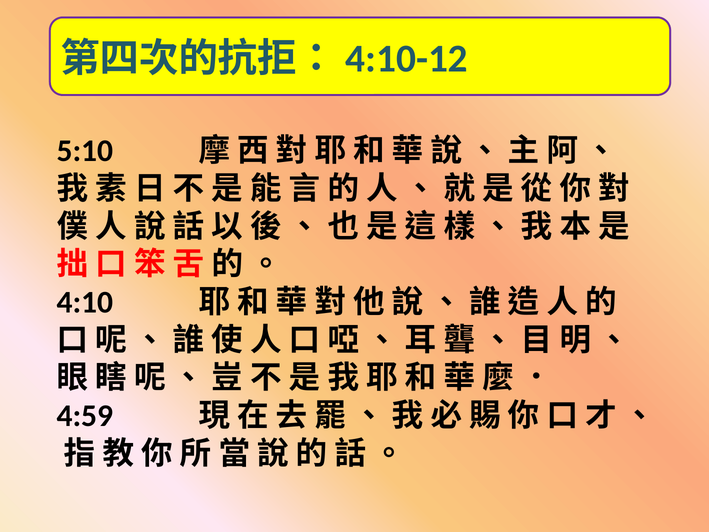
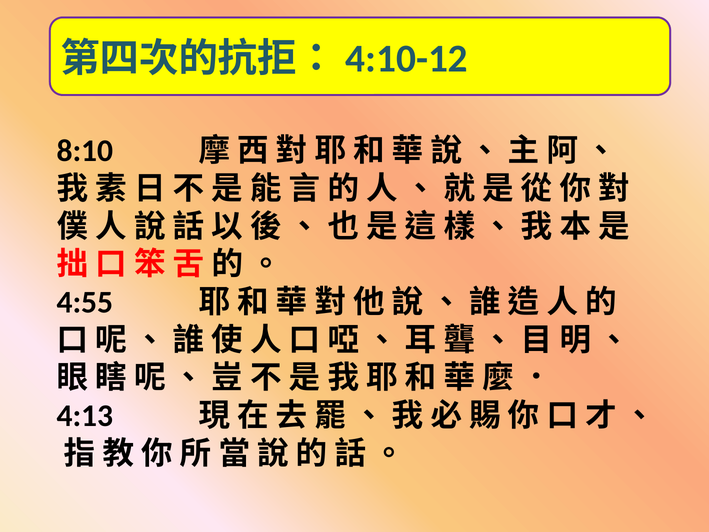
5:10: 5:10 -> 8:10
4:10: 4:10 -> 4:55
4:59: 4:59 -> 4:13
